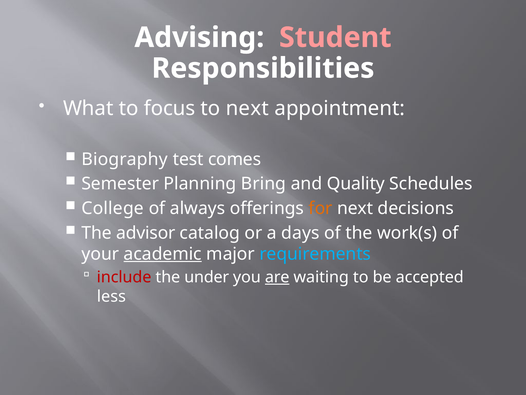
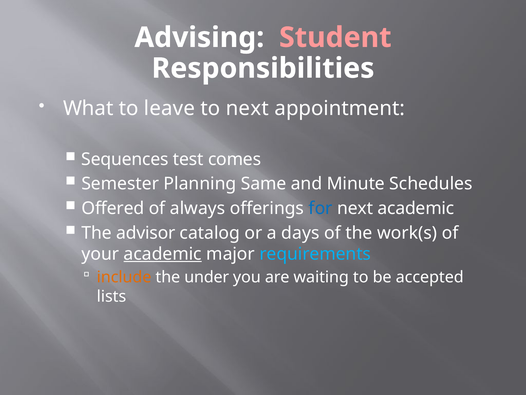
focus: focus -> leave
Biography: Biography -> Sequences
Bring: Bring -> Same
Quality: Quality -> Minute
College: College -> Offered
for colour: orange -> blue
next decisions: decisions -> academic
include colour: red -> orange
are underline: present -> none
less: less -> lists
